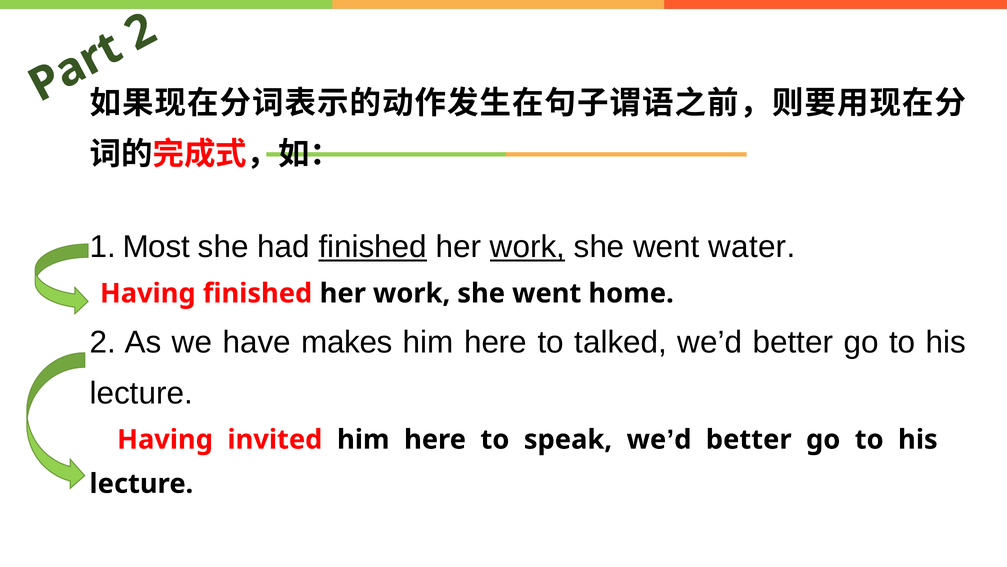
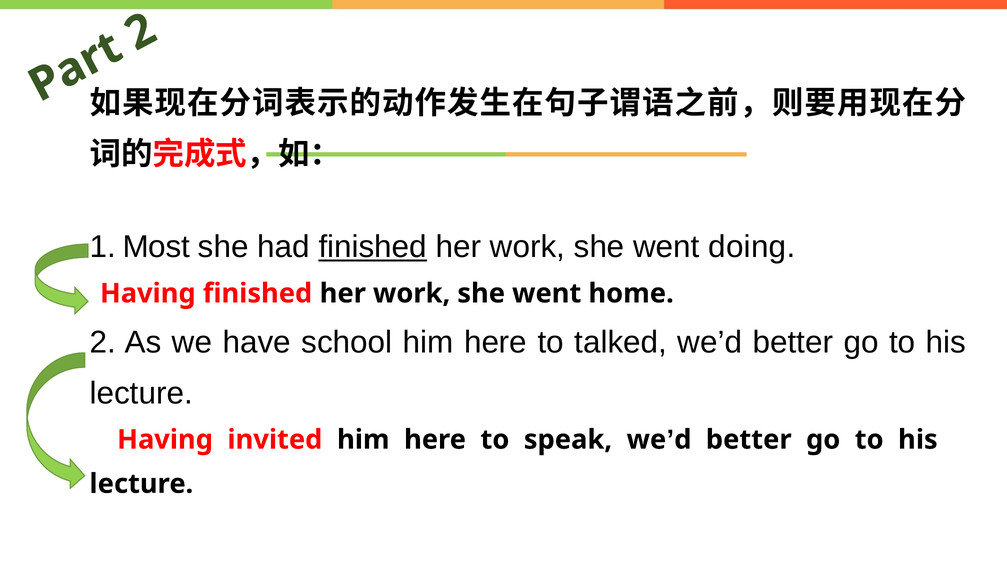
work at (527, 247) underline: present -> none
water: water -> doing
makes: makes -> school
